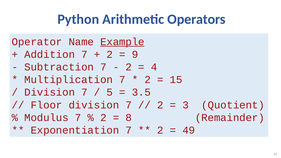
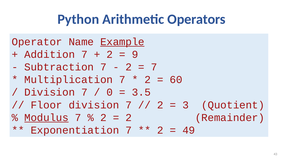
4 at (154, 67): 4 -> 7
15: 15 -> 60
5: 5 -> 0
Modulus underline: none -> present
8 at (129, 118): 8 -> 2
